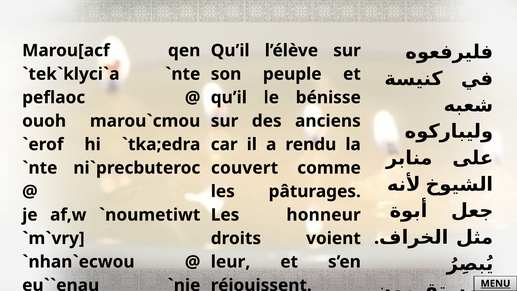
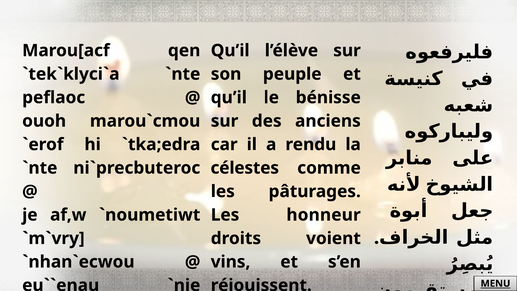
couvert: couvert -> célestes
leur: leur -> vins
